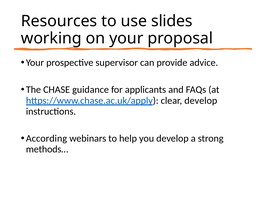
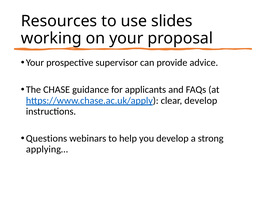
According: According -> Questions
methods…: methods… -> applying…
